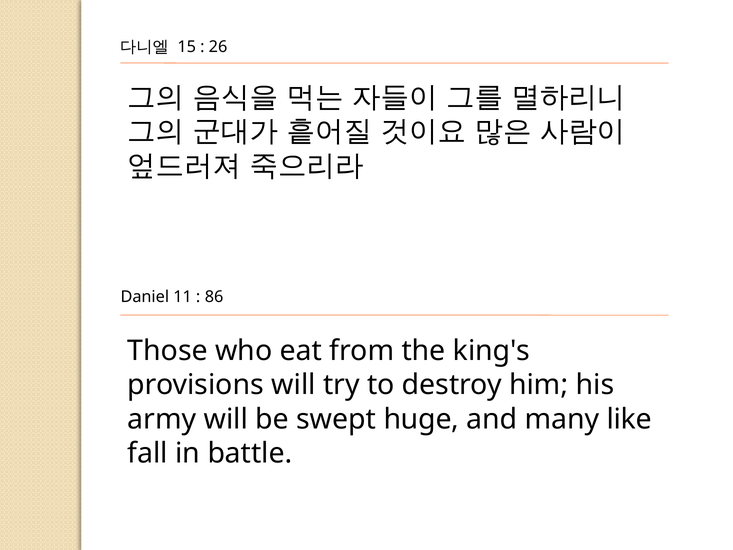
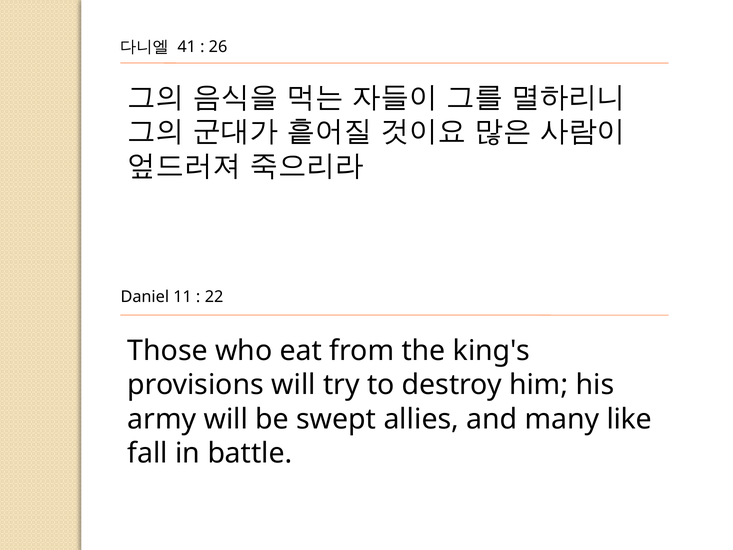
15: 15 -> 41
86: 86 -> 22
huge: huge -> allies
